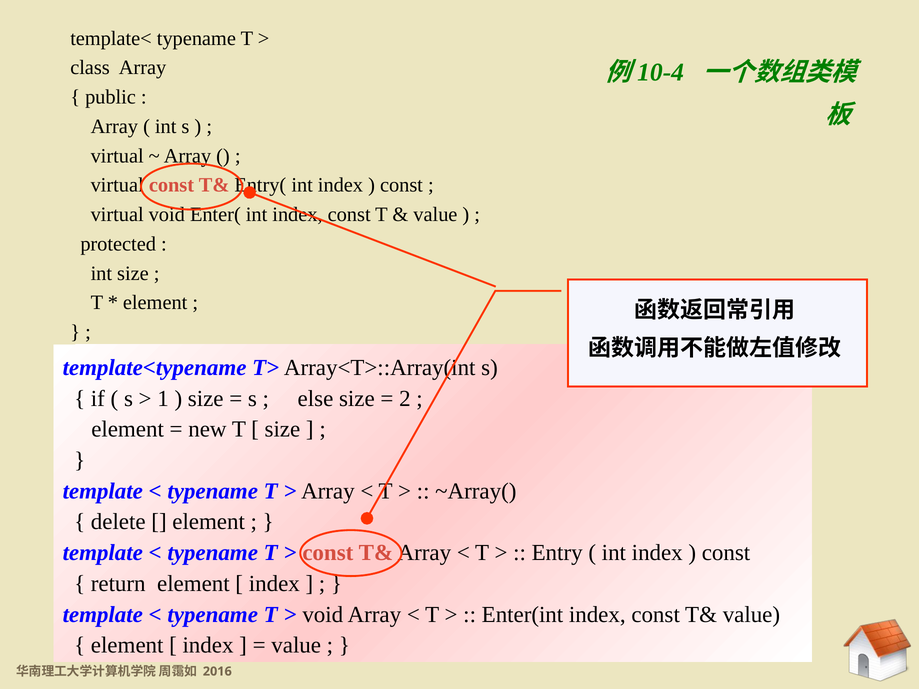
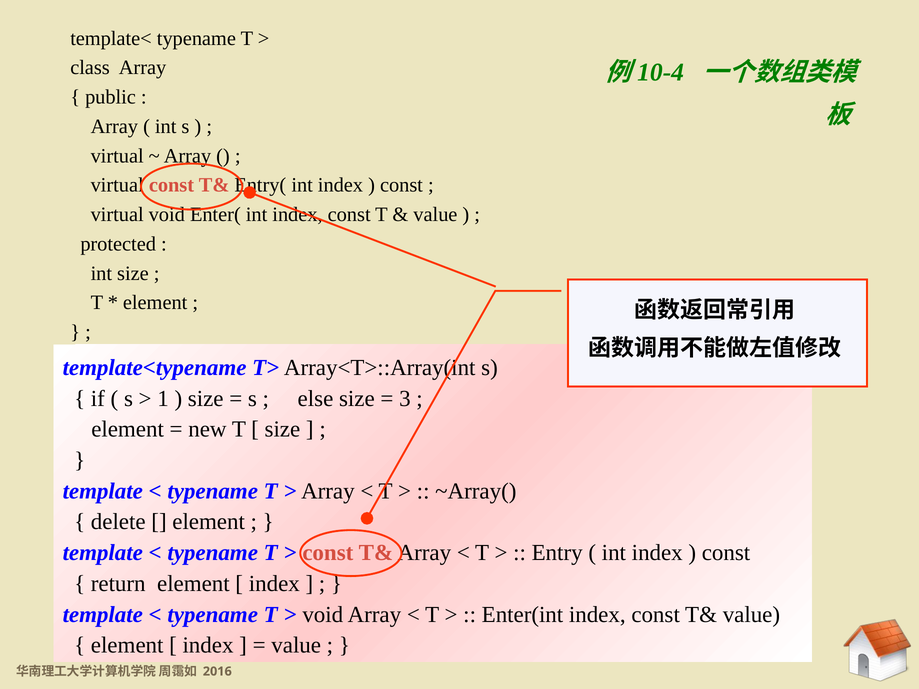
2: 2 -> 3
